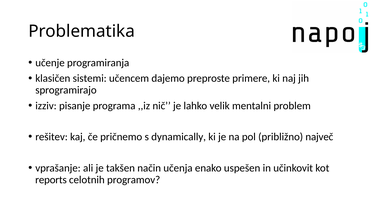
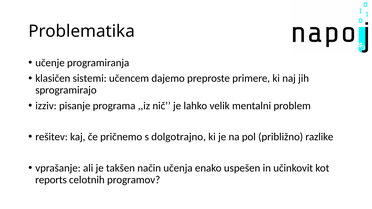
dynamically: dynamically -> dolgotrajno
največ: največ -> razlike
